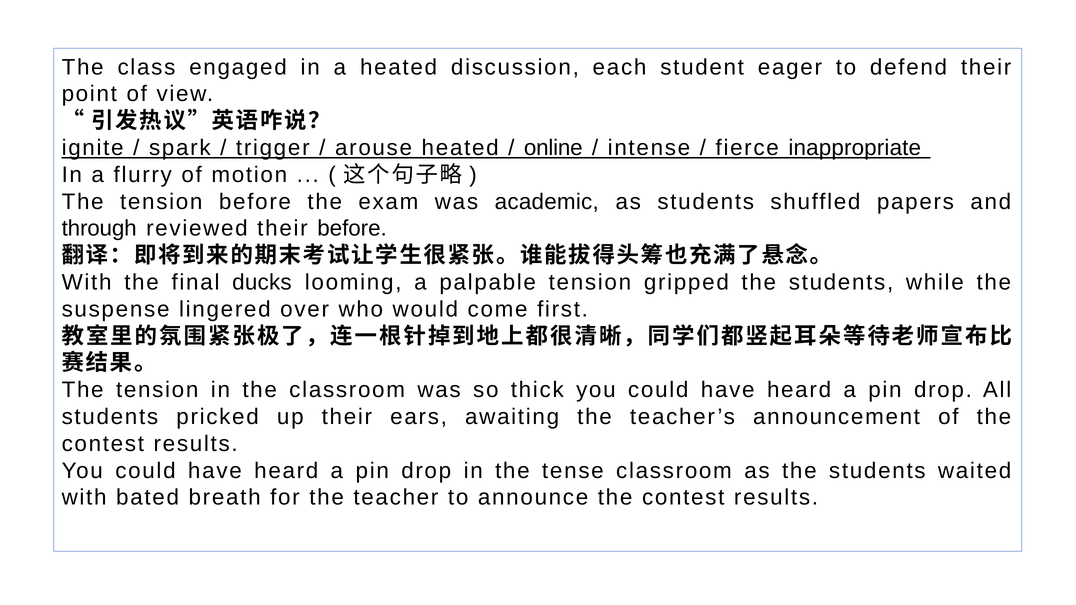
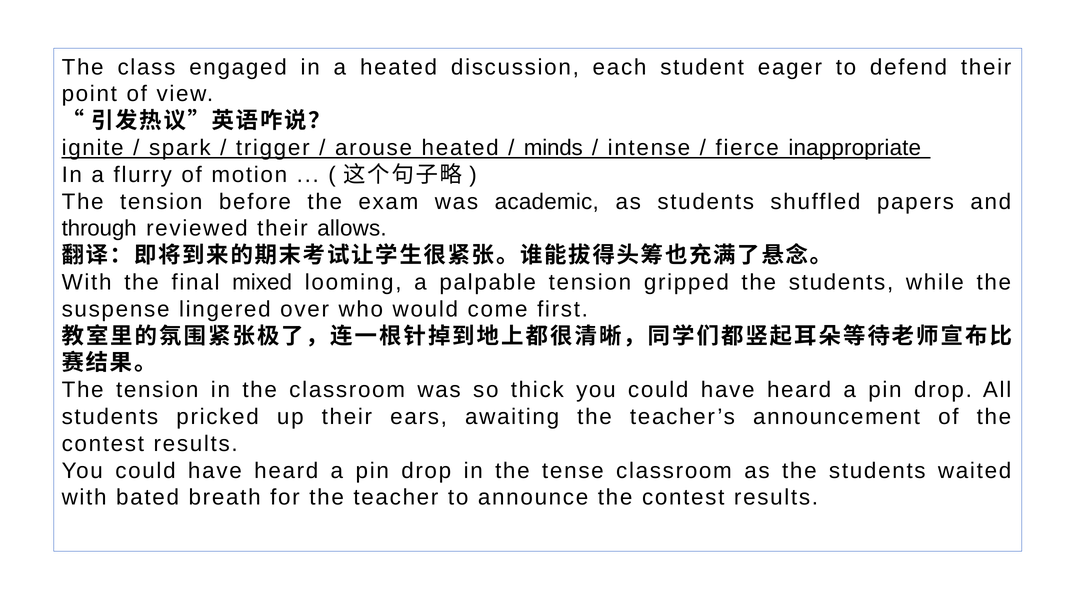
online: online -> minds
their before: before -> allows
ducks: ducks -> mixed
